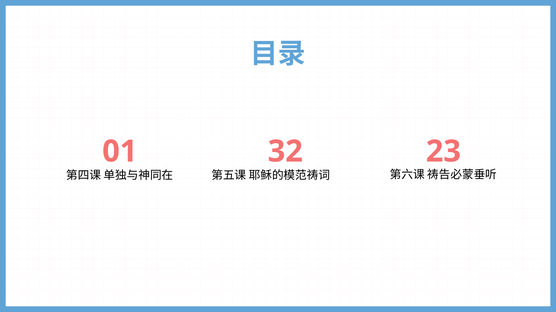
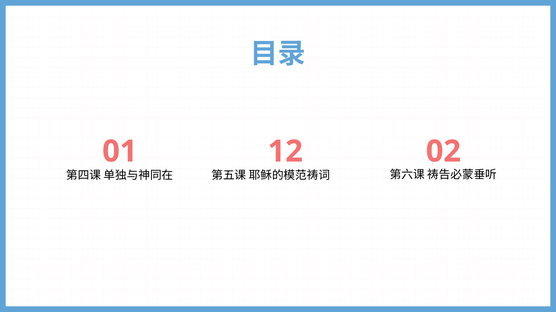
32: 32 -> 12
23: 23 -> 02
